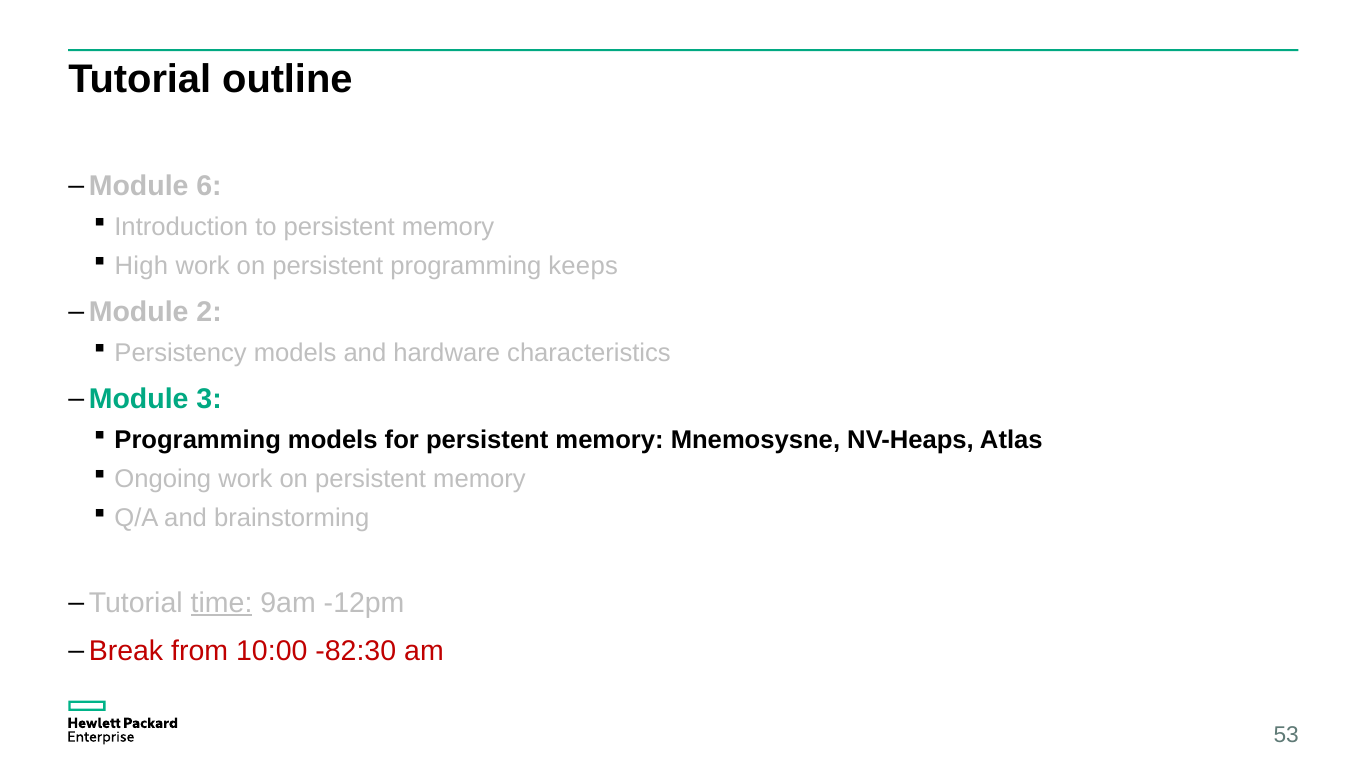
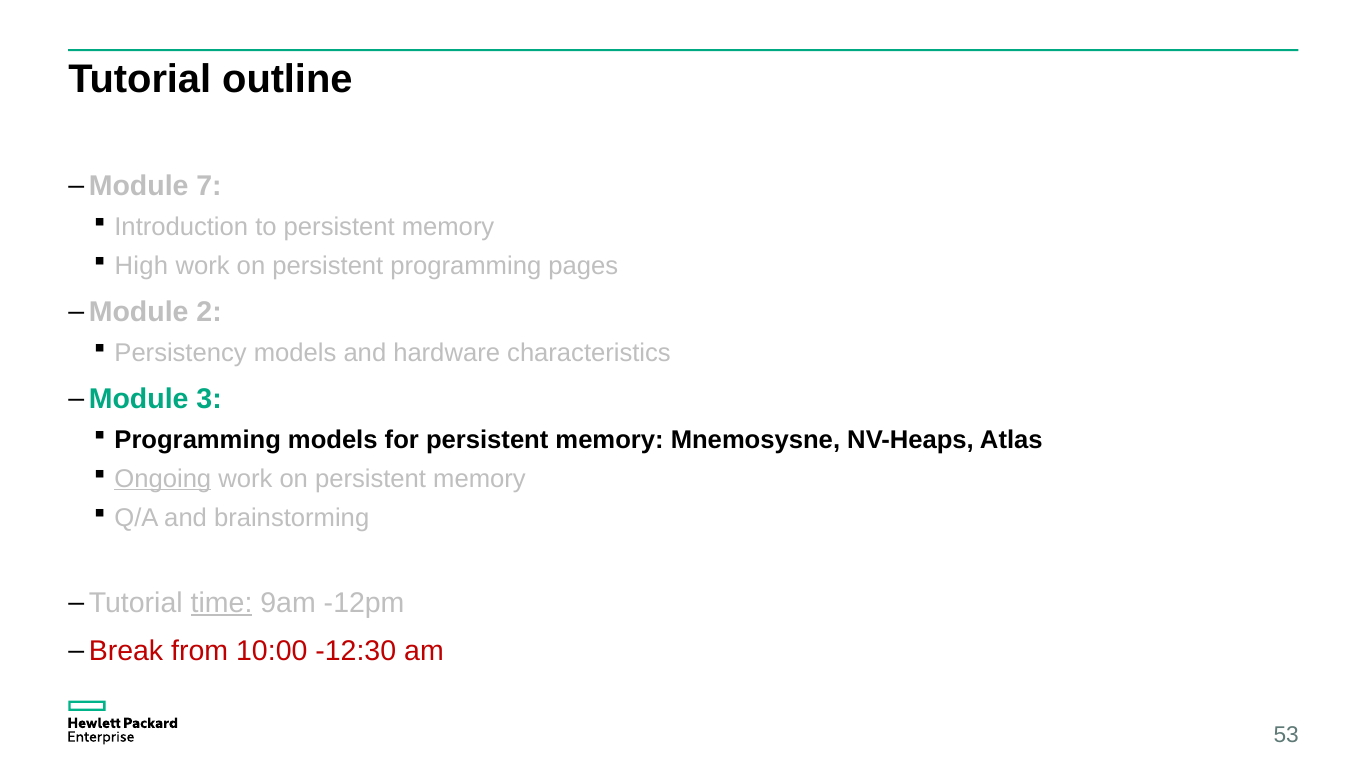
6: 6 -> 7
keeps: keeps -> pages
Ongoing underline: none -> present
-82:30: -82:30 -> -12:30
